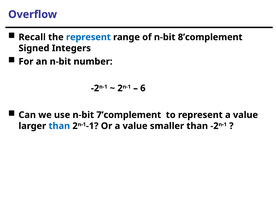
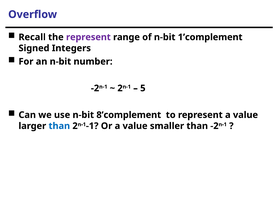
represent at (88, 37) colour: blue -> purple
8’complement: 8’complement -> 1’complement
6: 6 -> 5
7’complement: 7’complement -> 8’complement
